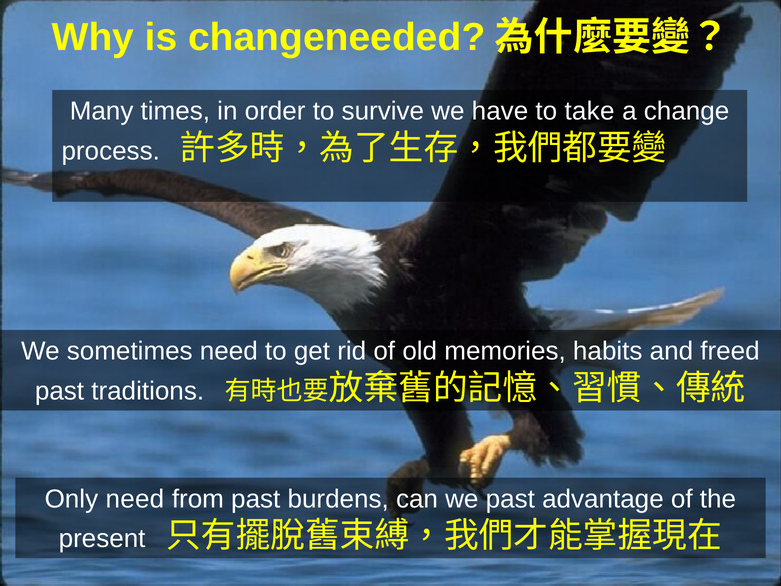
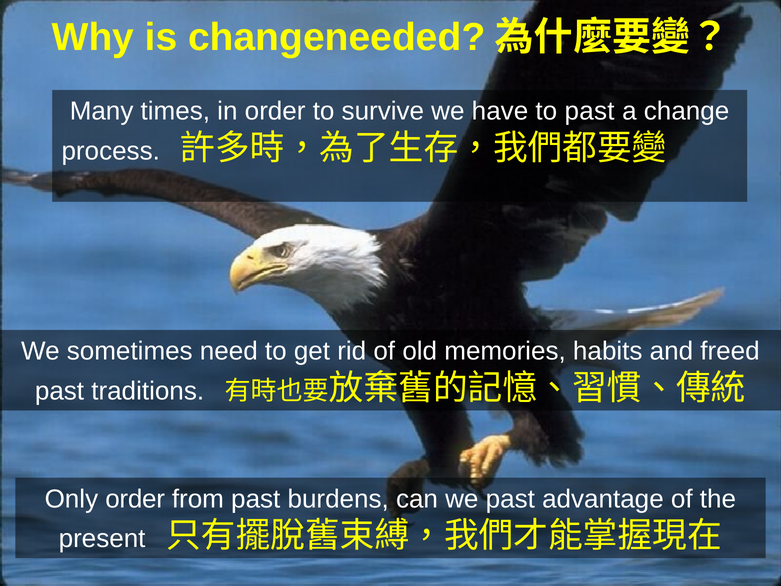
to take: take -> past
Only need: need -> order
